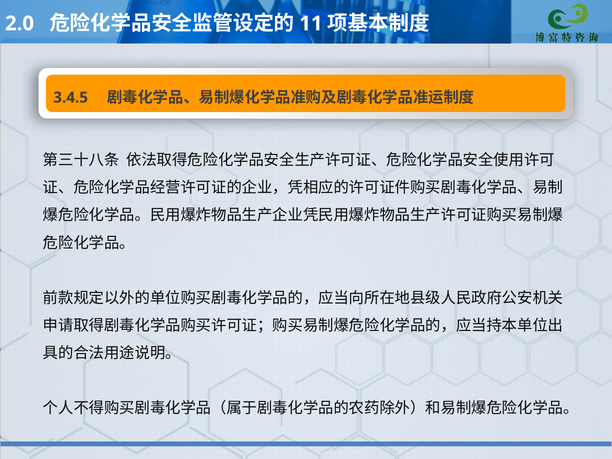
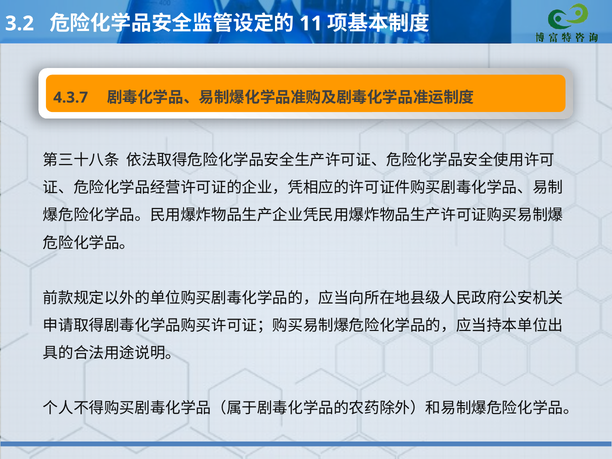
2.0: 2.0 -> 3.2
3.4.5: 3.4.5 -> 4.3.7
